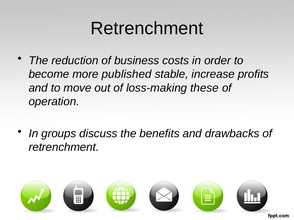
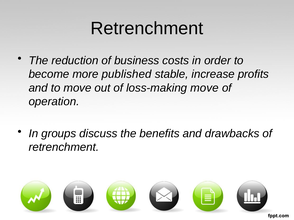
loss-making these: these -> move
